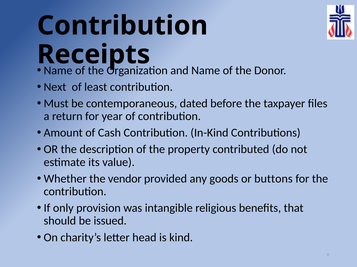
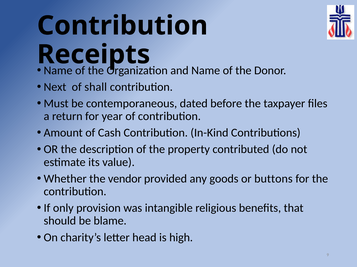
least: least -> shall
issued: issued -> blame
kind: kind -> high
